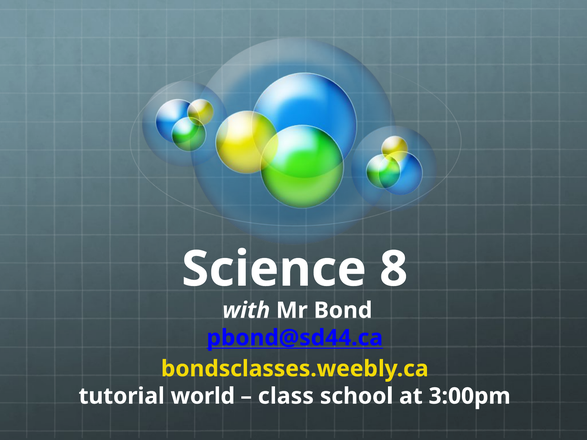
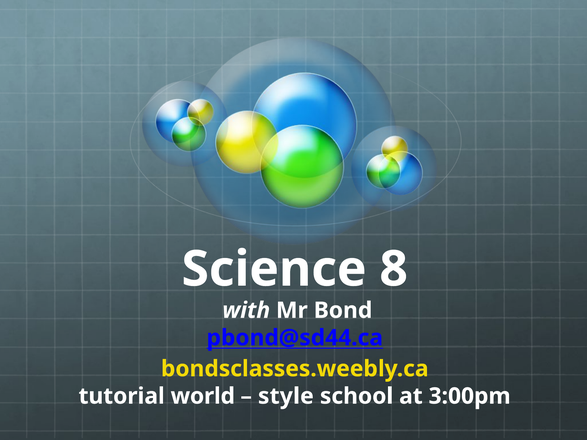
class: class -> style
